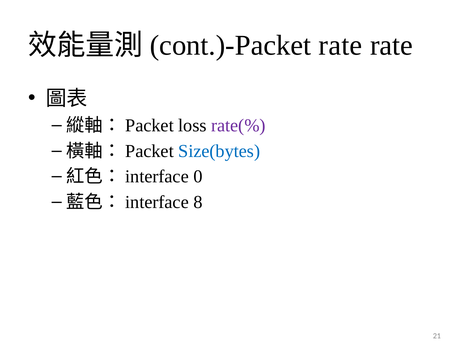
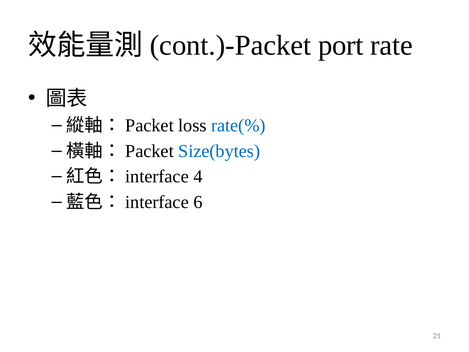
rate at (340, 45): rate -> port
rate(% colour: purple -> blue
0: 0 -> 4
8: 8 -> 6
